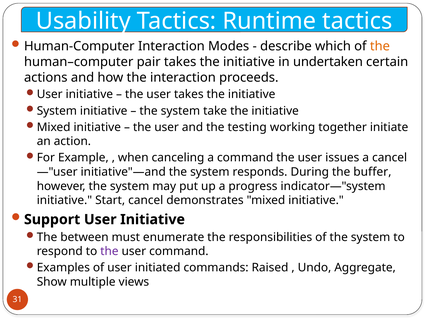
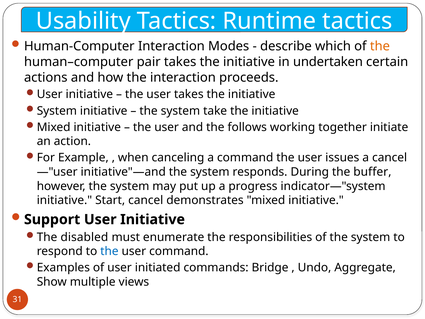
testing: testing -> follows
between: between -> disabled
the at (109, 251) colour: purple -> blue
Raised: Raised -> Bridge
